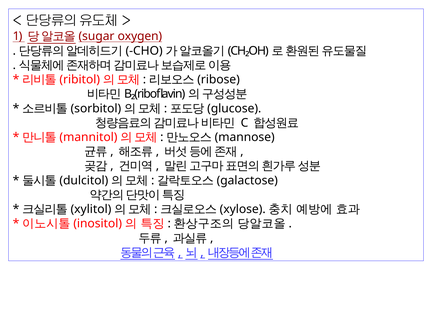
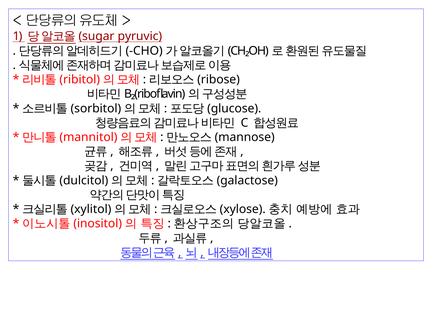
oxygen: oxygen -> pyruvic
